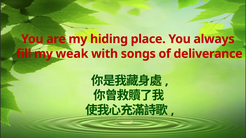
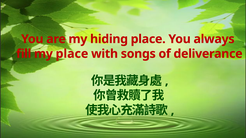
my weak: weak -> place
